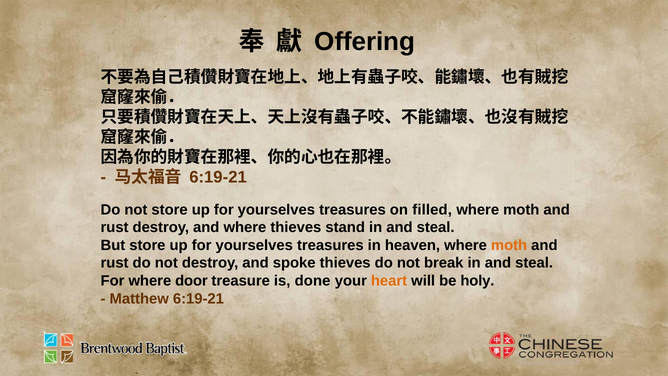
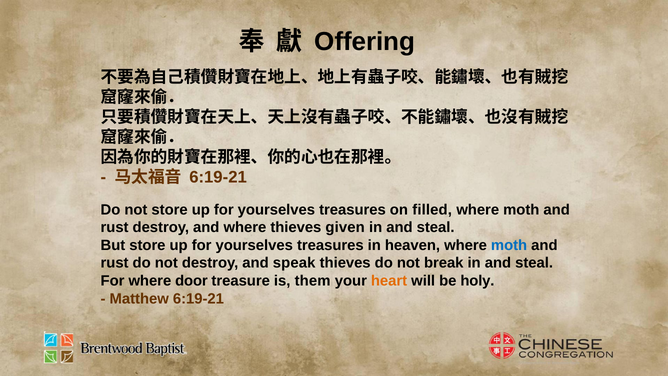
stand: stand -> given
moth at (509, 245) colour: orange -> blue
spoke: spoke -> speak
done: done -> them
